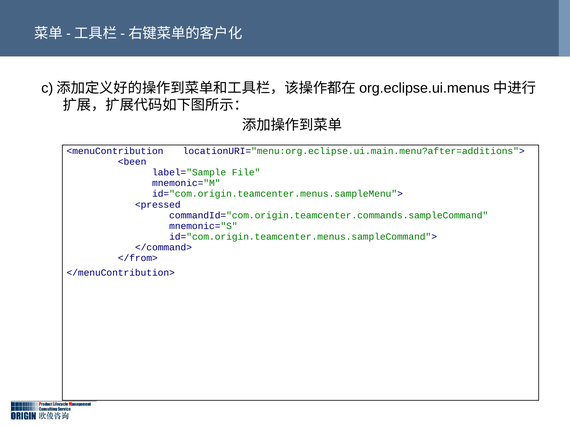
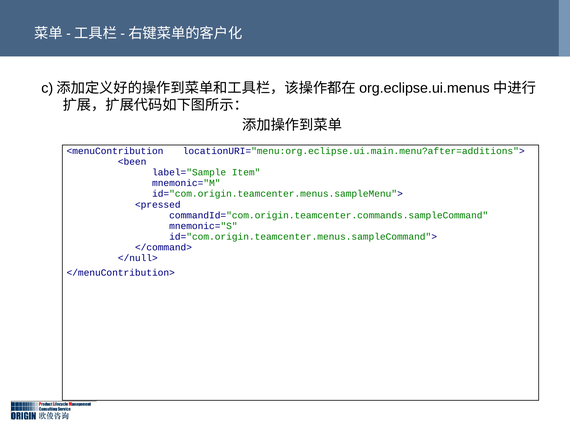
File: File -> Item
</from>: </from> -> </null>
